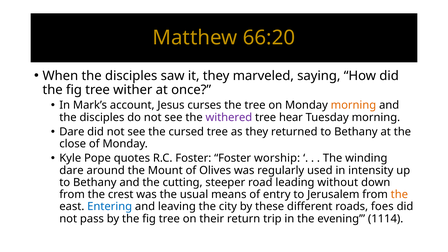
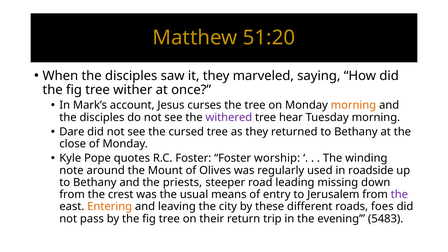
66:20: 66:20 -> 51:20
dare at (71, 170): dare -> note
intensity: intensity -> roadside
cutting: cutting -> priests
without: without -> missing
the at (399, 195) colour: orange -> purple
Entering colour: blue -> orange
1114: 1114 -> 5483
